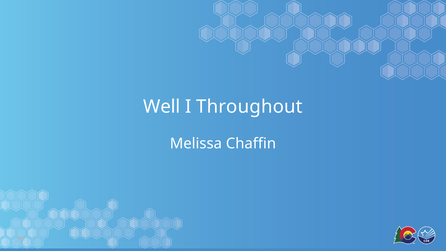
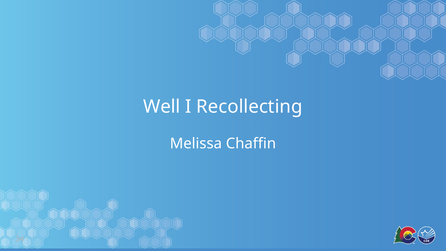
Throughout: Throughout -> Recollecting
